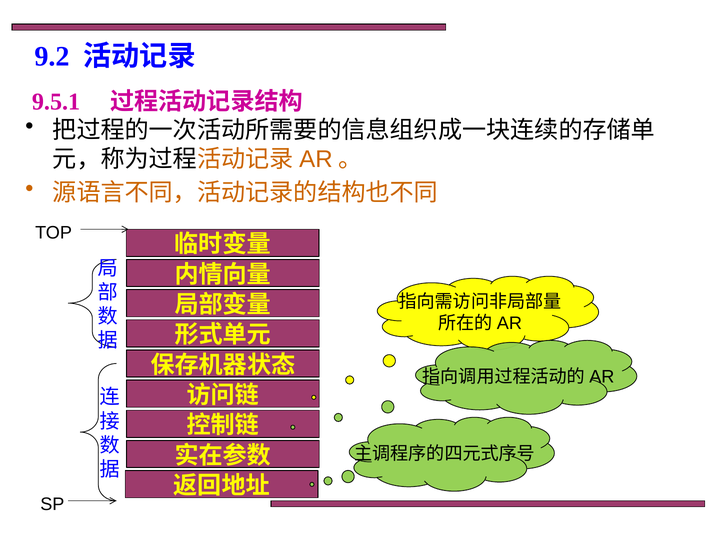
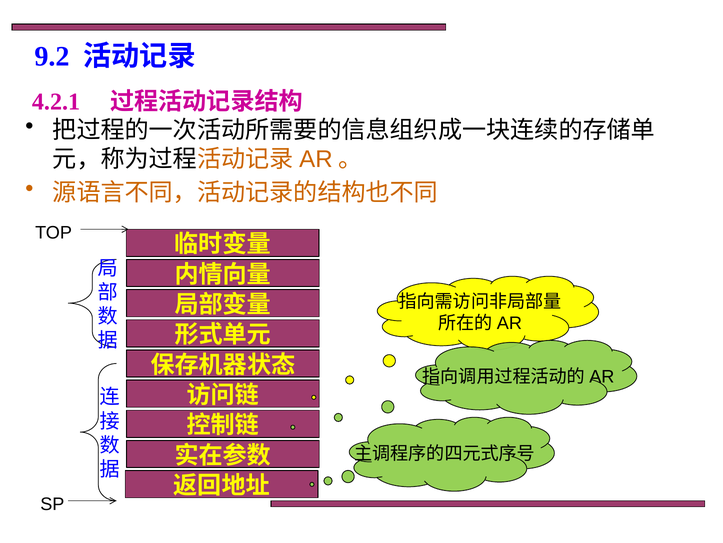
9.5.1: 9.5.1 -> 4.2.1
